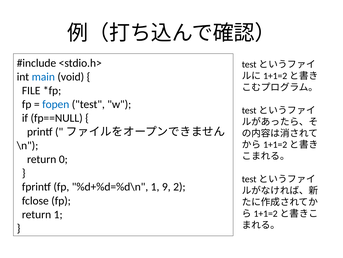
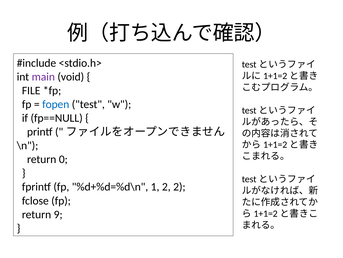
main colour: blue -> purple
1 9: 9 -> 2
return 1: 1 -> 9
